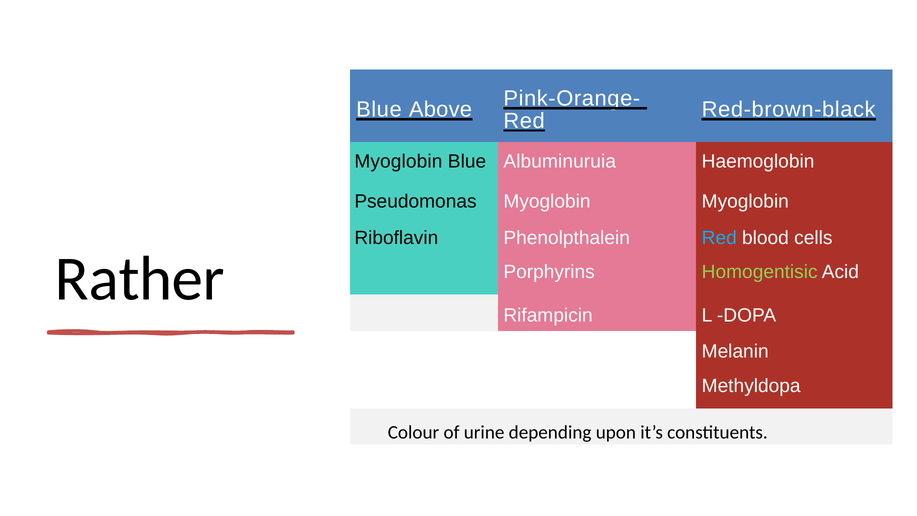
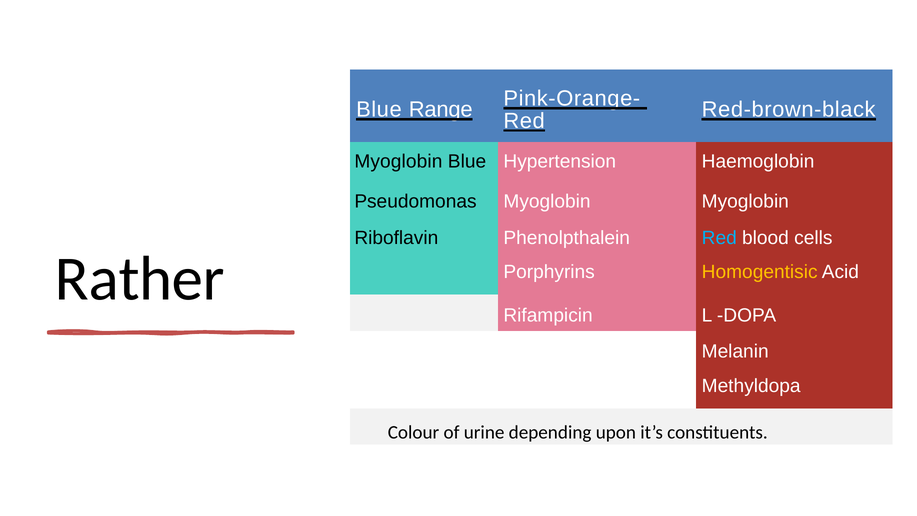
Above: Above -> Range
Albuminuruia: Albuminuruia -> Hypertension
Homogentisic colour: light green -> yellow
